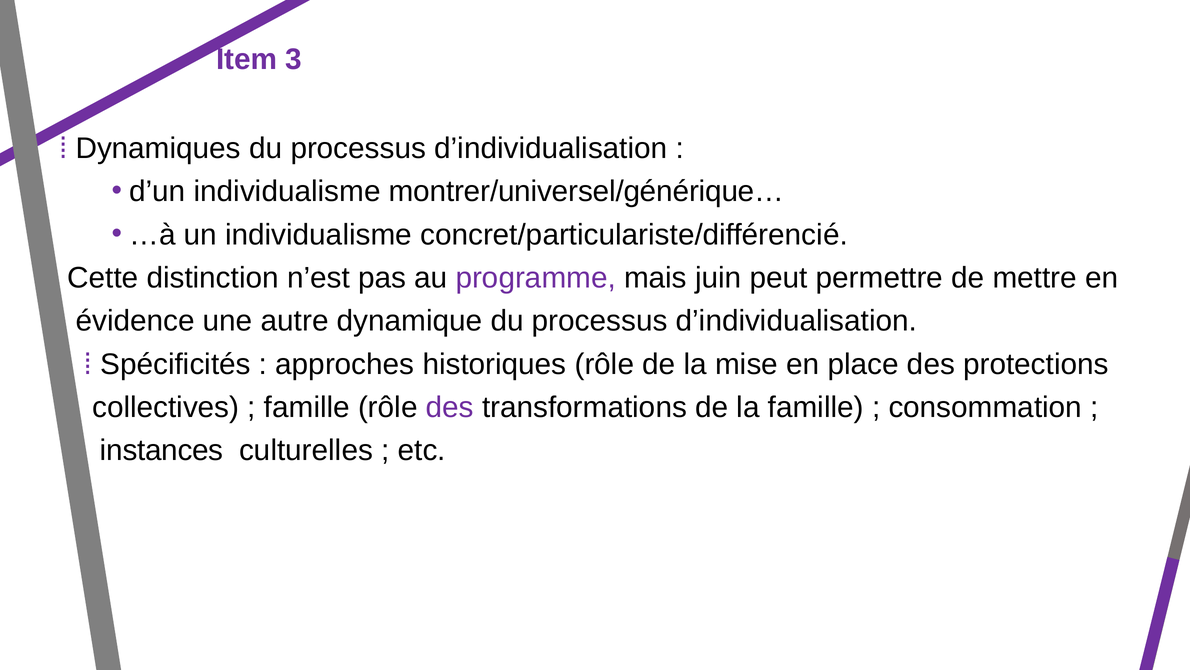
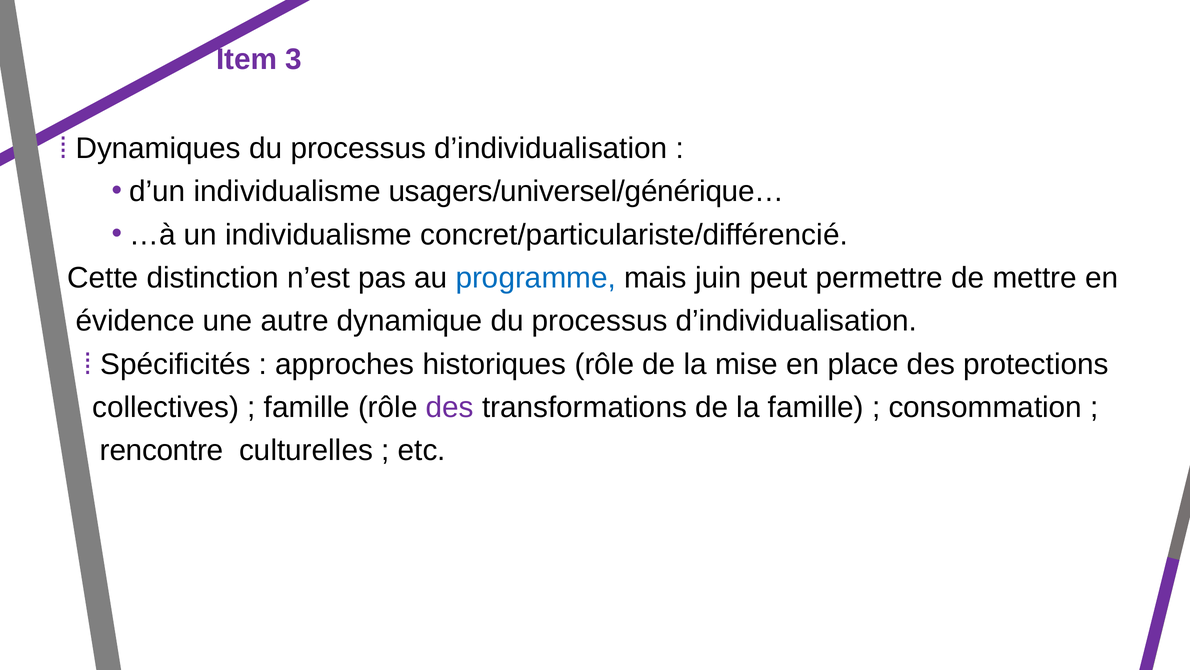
montrer/universel/générique…: montrer/universel/générique… -> usagers/universel/générique…
programme colour: purple -> blue
instances: instances -> rencontre
